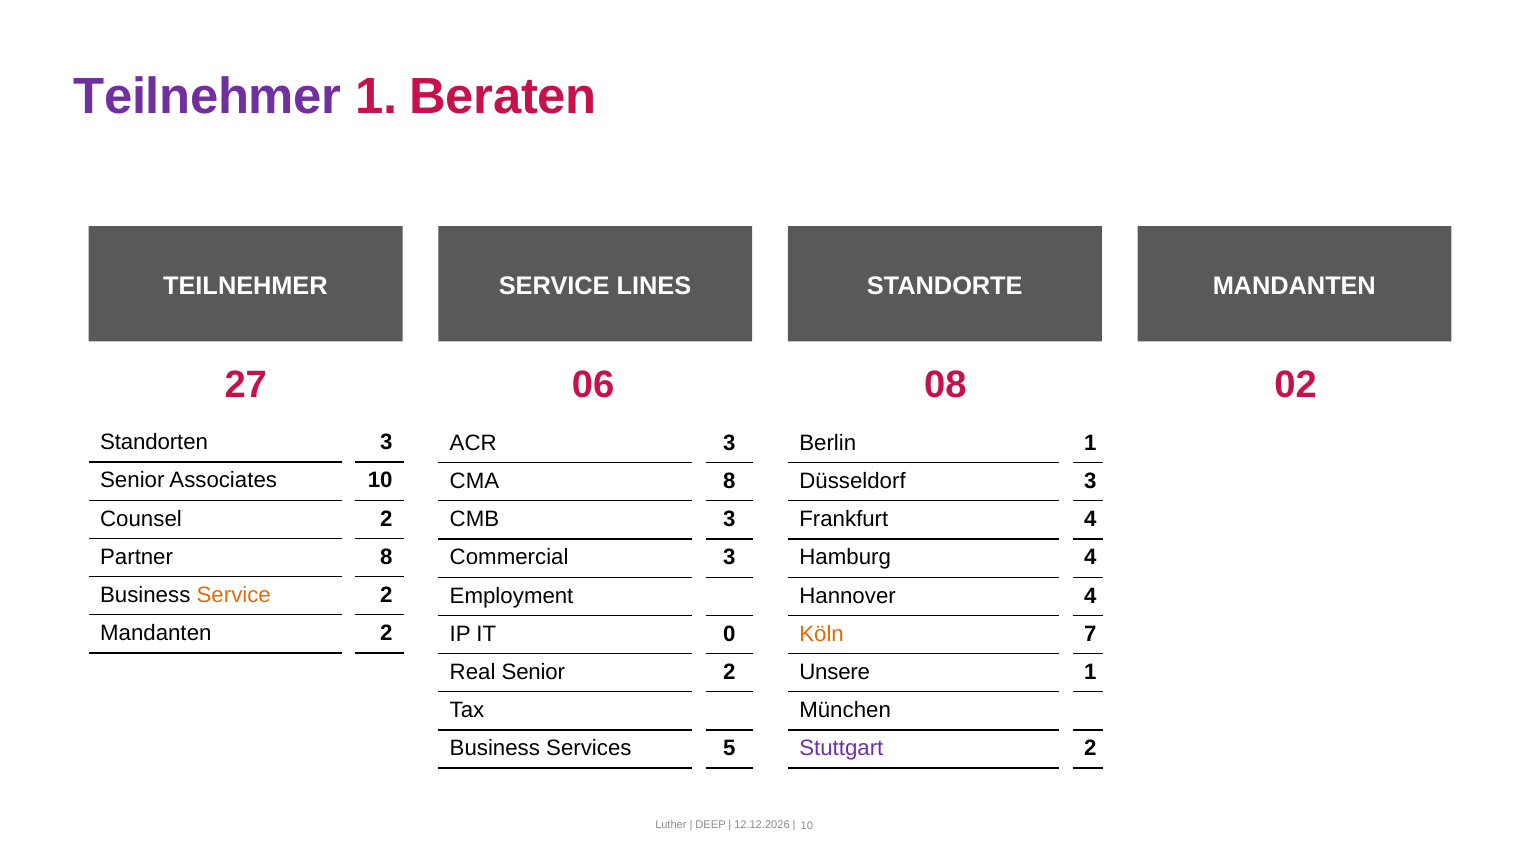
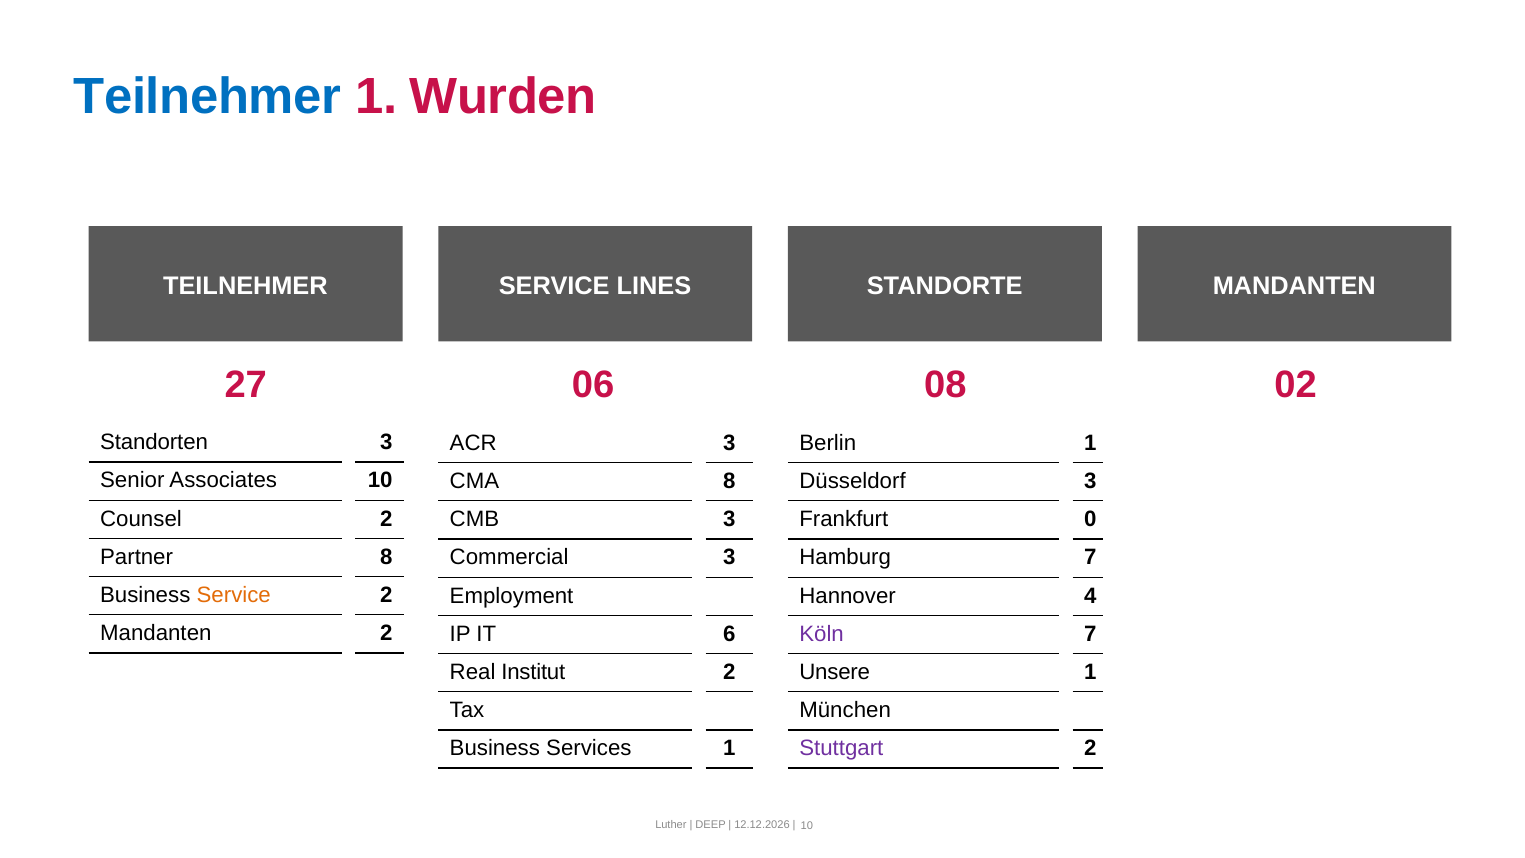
Teilnehmer at (207, 97) colour: purple -> blue
Beraten: Beraten -> Wurden
Frankfurt 4: 4 -> 0
Hamburg 4: 4 -> 7
0: 0 -> 6
Köln colour: orange -> purple
Real Senior: Senior -> Institut
Services 5: 5 -> 1
